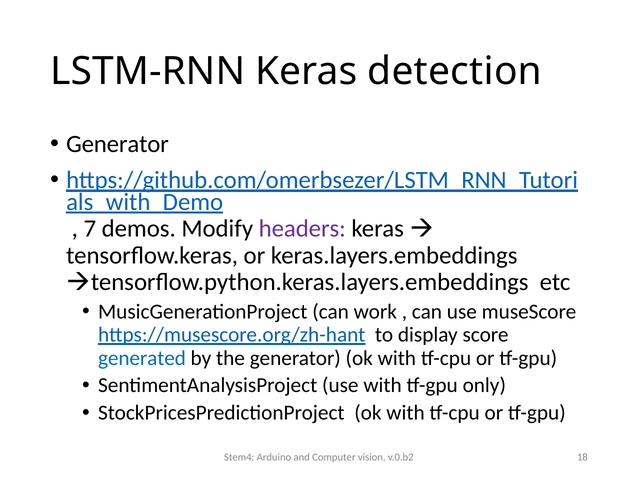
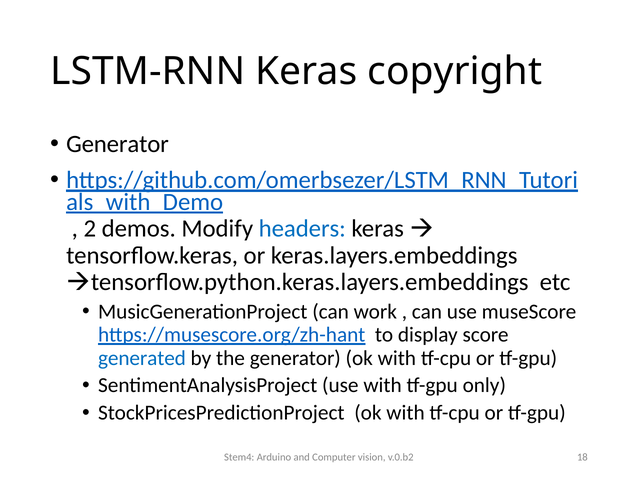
detection: detection -> copyright
7: 7 -> 2
headers colour: purple -> blue
